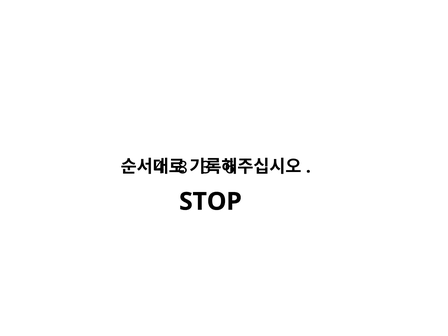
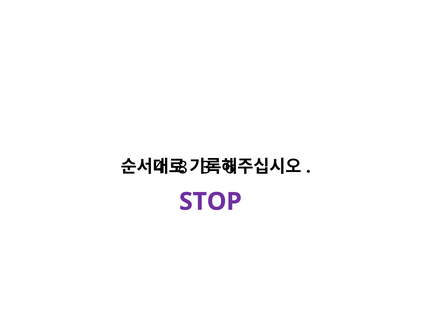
STOP colour: black -> purple
